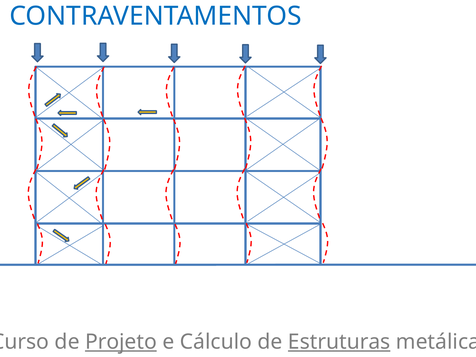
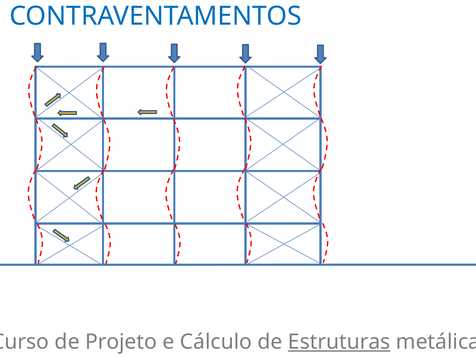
Projeto underline: present -> none
